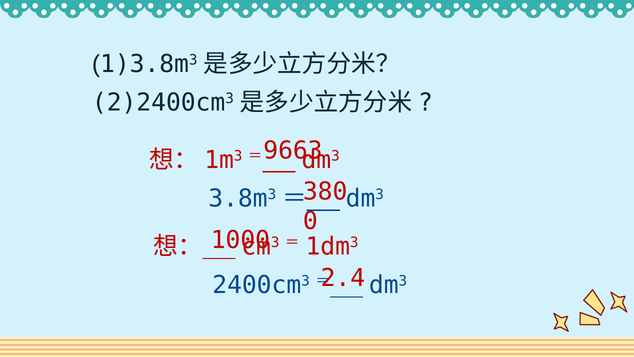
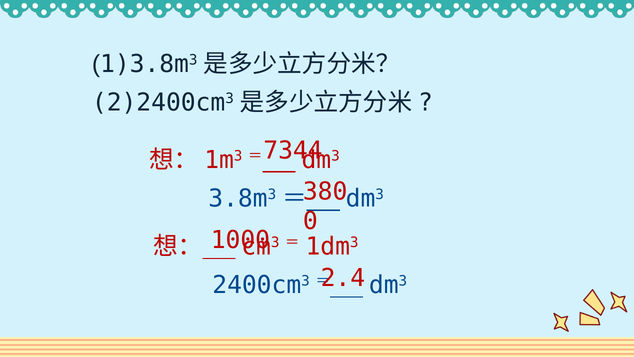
9663: 9663 -> 7344
